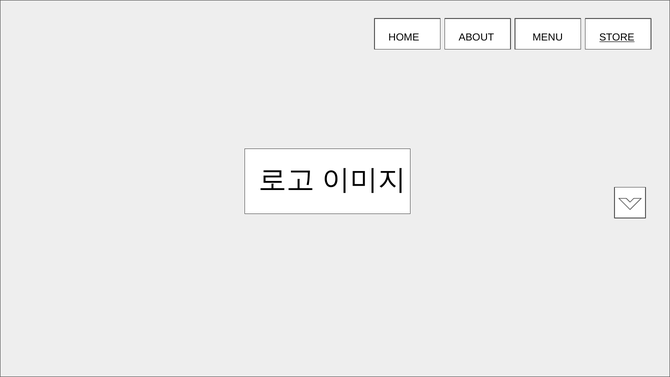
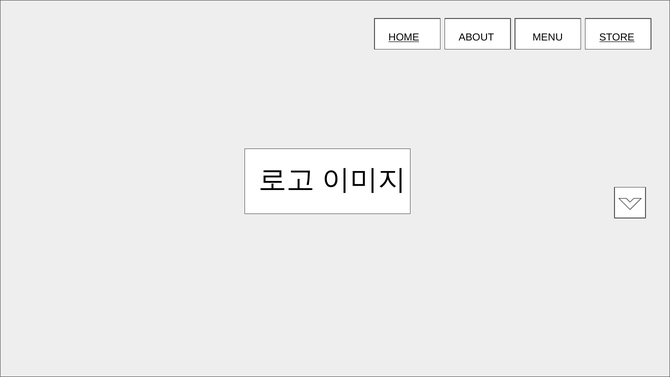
HOME underline: none -> present
